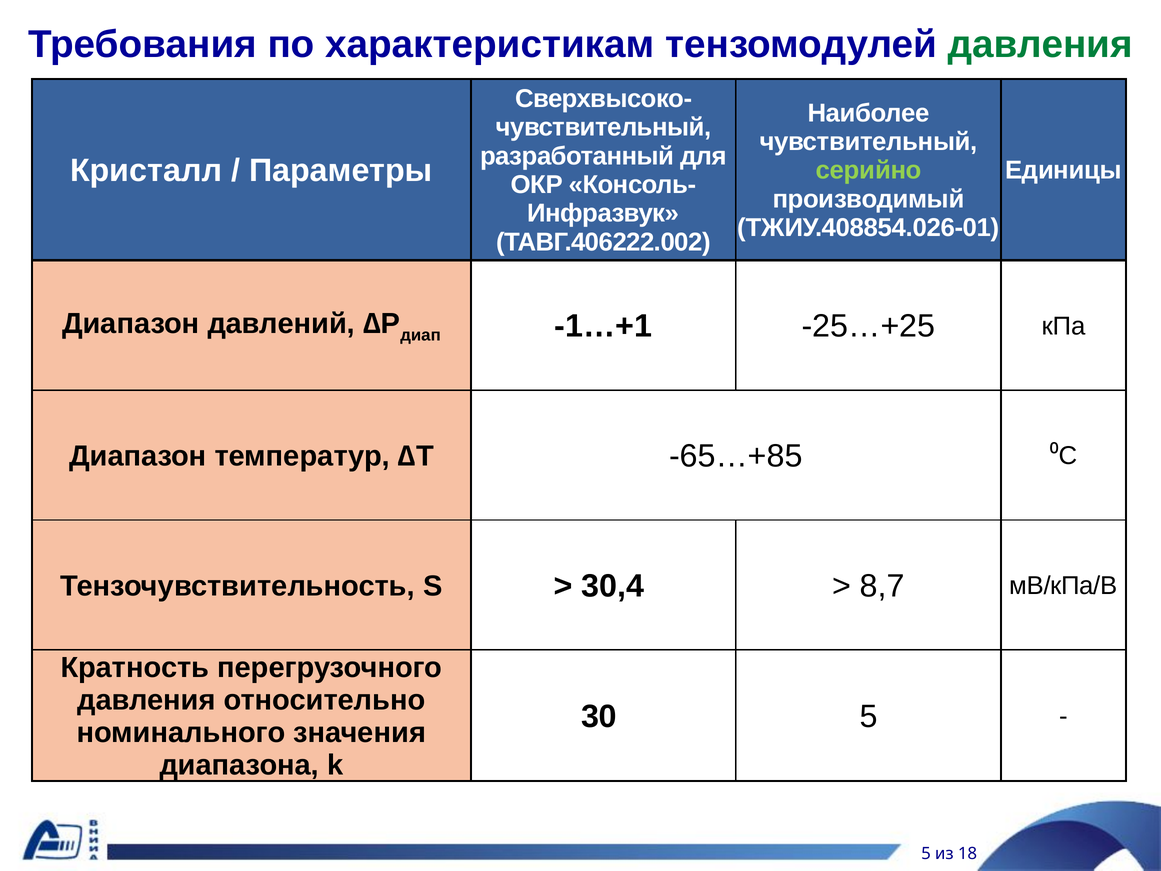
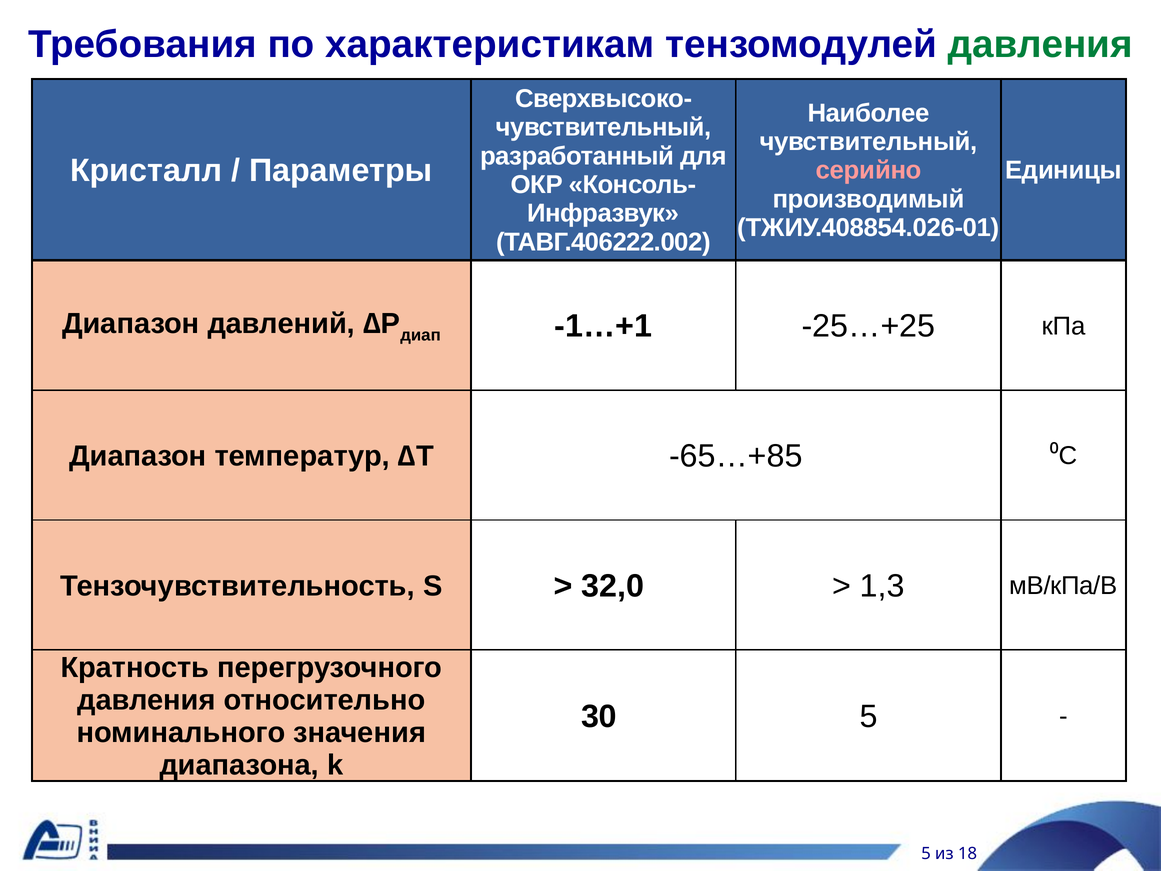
серийно colour: light green -> pink
30,4: 30,4 -> 32,0
8,7: 8,7 -> 1,3
